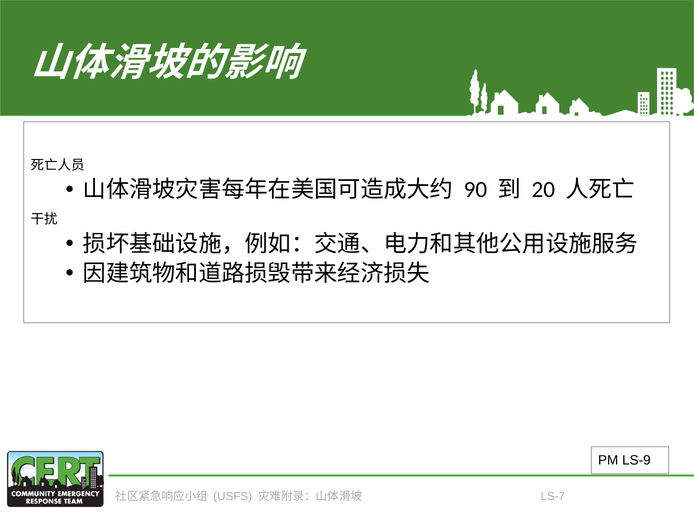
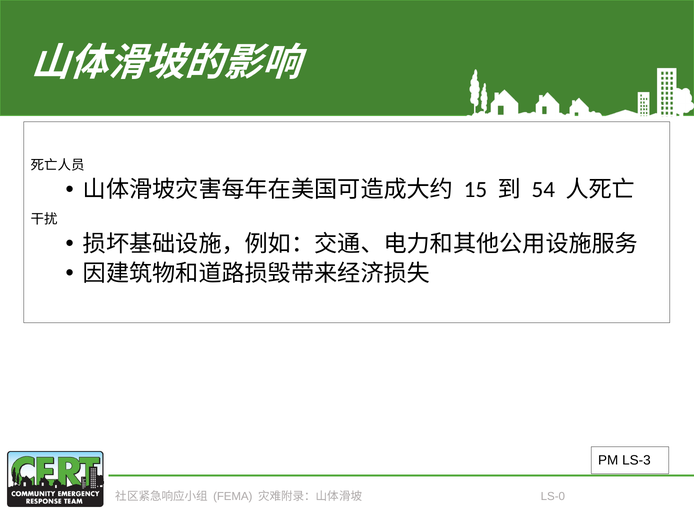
90: 90 -> 15
20: 20 -> 54
LS-9: LS-9 -> LS-3
USFS: USFS -> FEMA
LS-7: LS-7 -> LS-0
